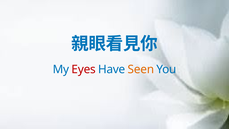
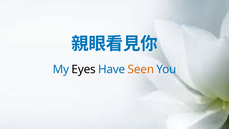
Eyes colour: red -> black
